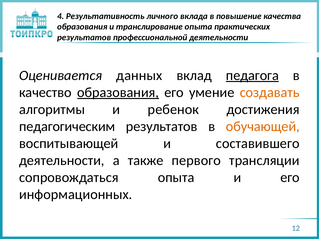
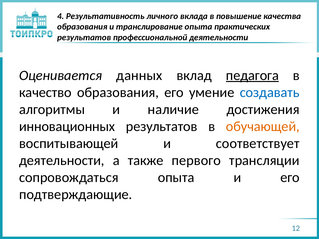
образования at (118, 92) underline: present -> none
создавать colour: orange -> blue
ребенок: ребенок -> наличие
педагогическим: педагогическим -> инновационных
составившего: составившего -> соответствует
информационных: информационных -> подтверждающие
